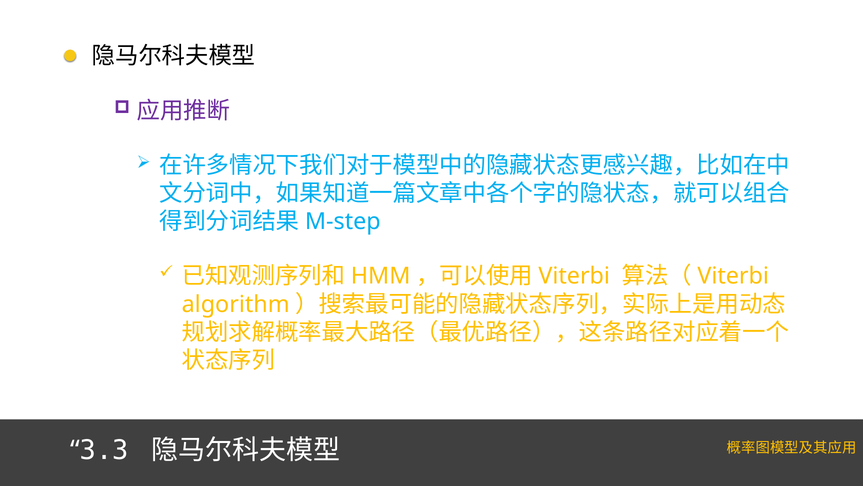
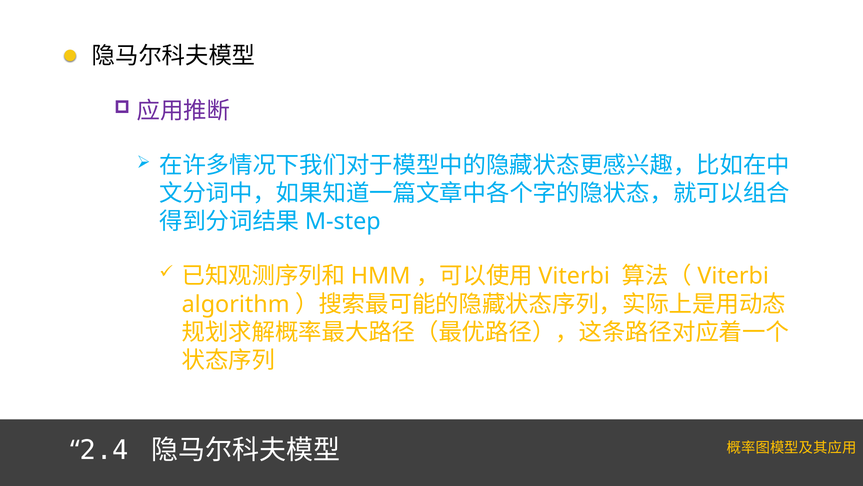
3.3: 3.3 -> 2.4
